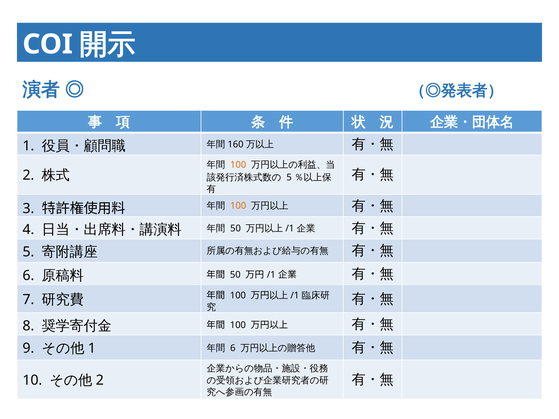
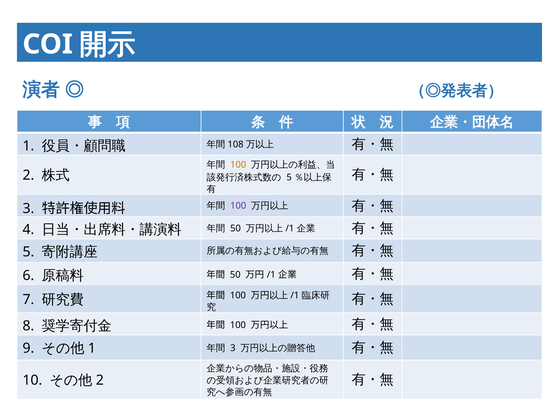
160: 160 -> 108
100 at (238, 206) colour: orange -> purple
6 at (233, 348): 6 -> 3
